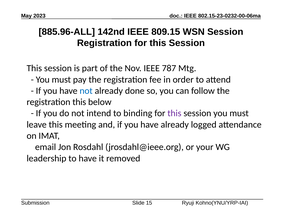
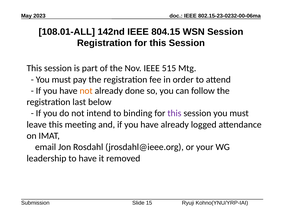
885.96-ALL: 885.96-ALL -> 108.01-ALL
809.15: 809.15 -> 804.15
787: 787 -> 515
not at (86, 91) colour: blue -> orange
registration this: this -> last
